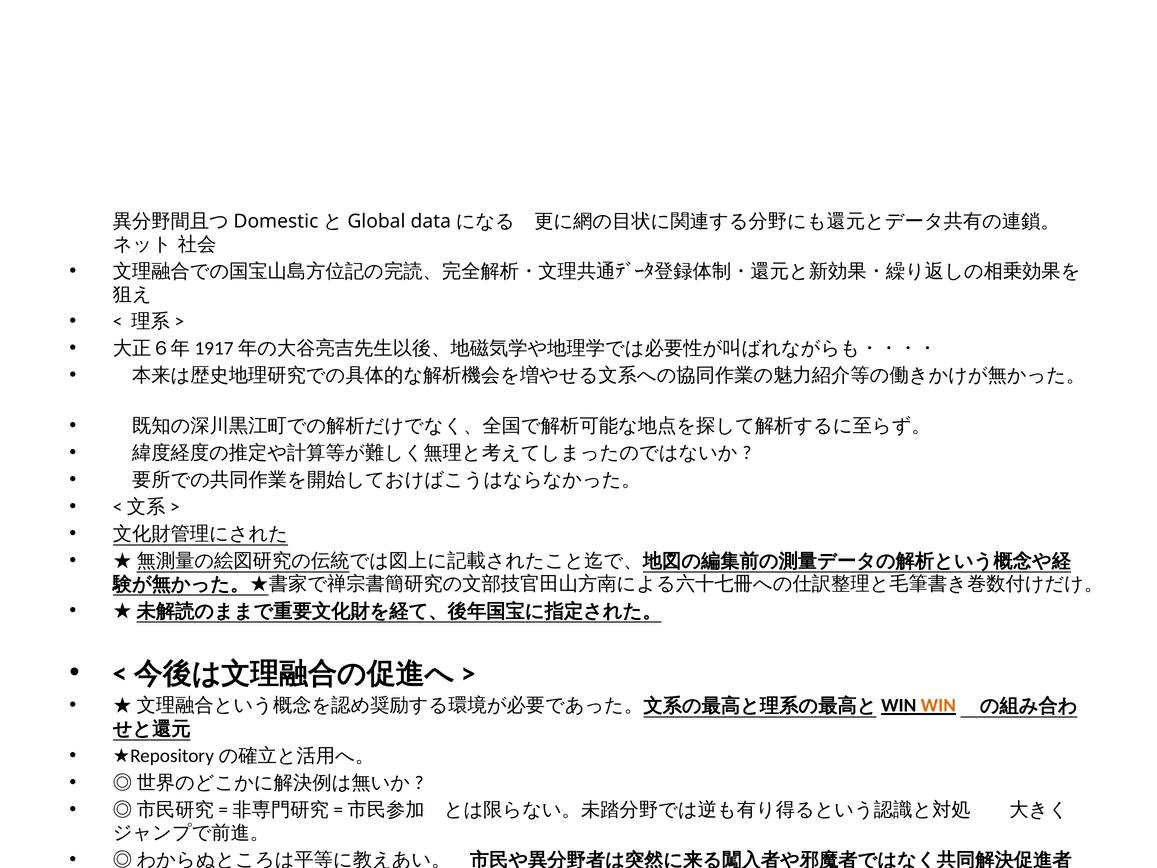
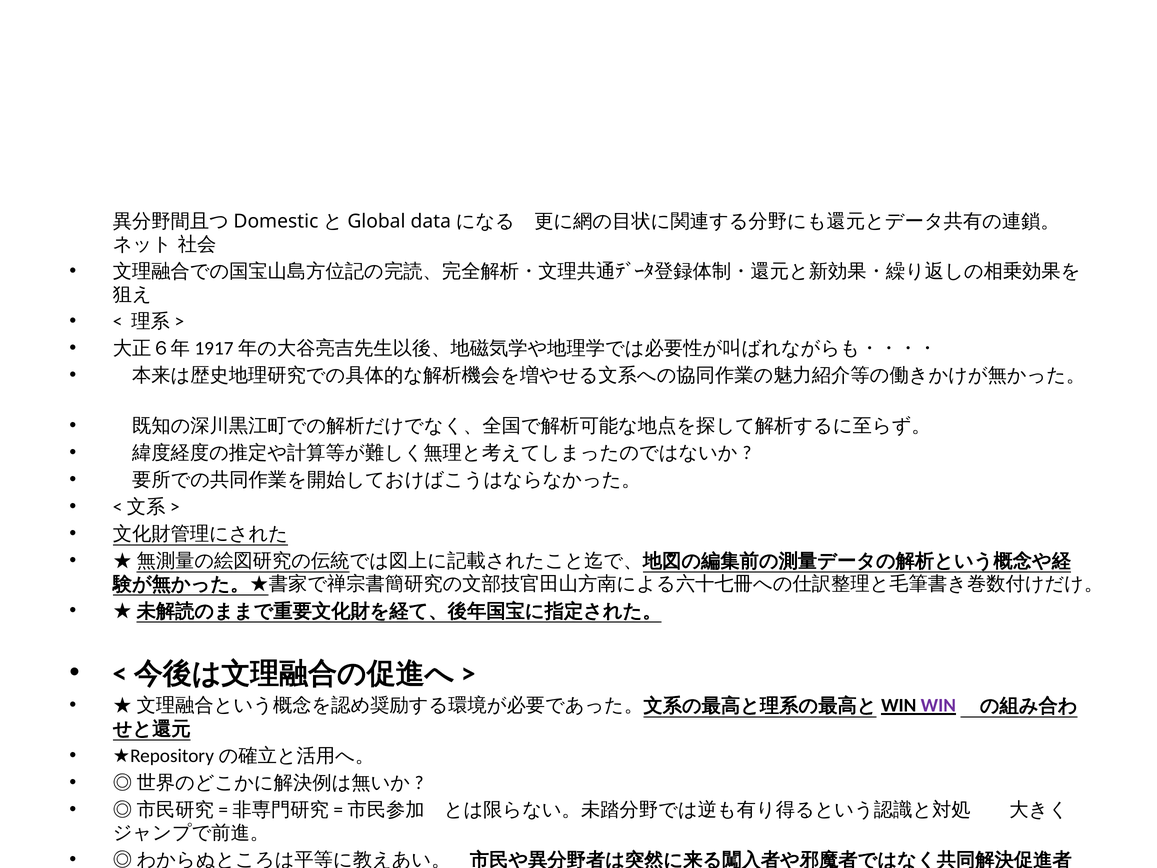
WIN colour: orange -> purple
